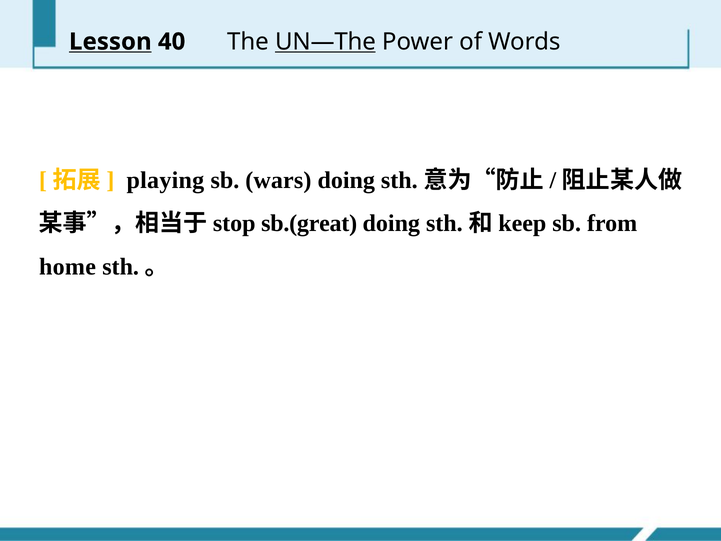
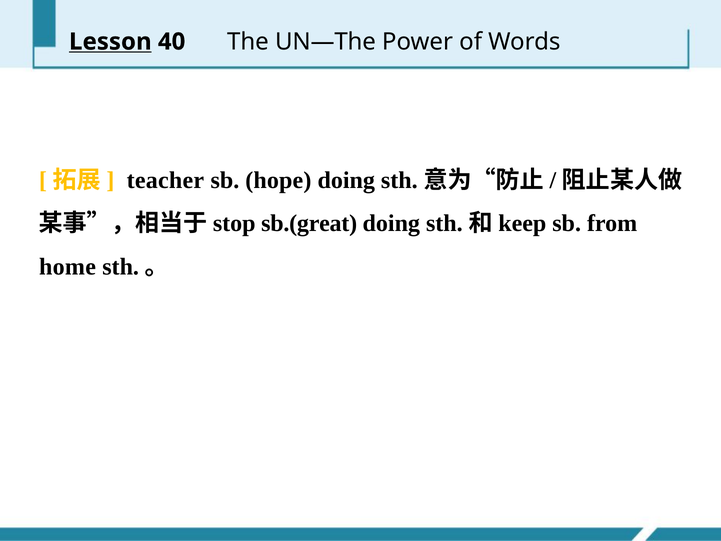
UN—The underline: present -> none
playing: playing -> teacher
wars: wars -> hope
